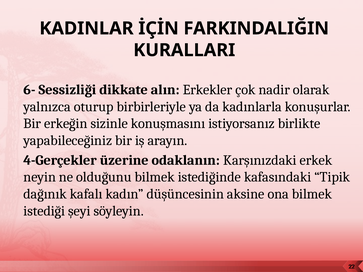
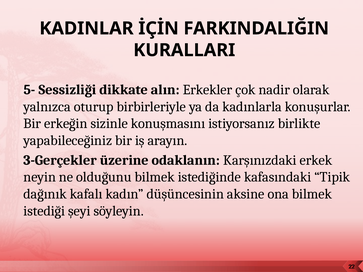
6-: 6- -> 5-
4-Gerçekler: 4-Gerçekler -> 3-Gerçekler
